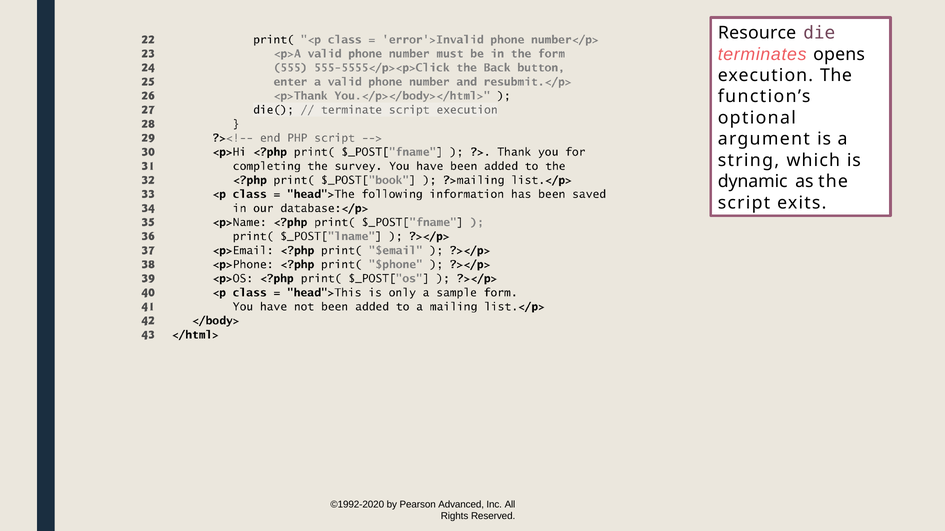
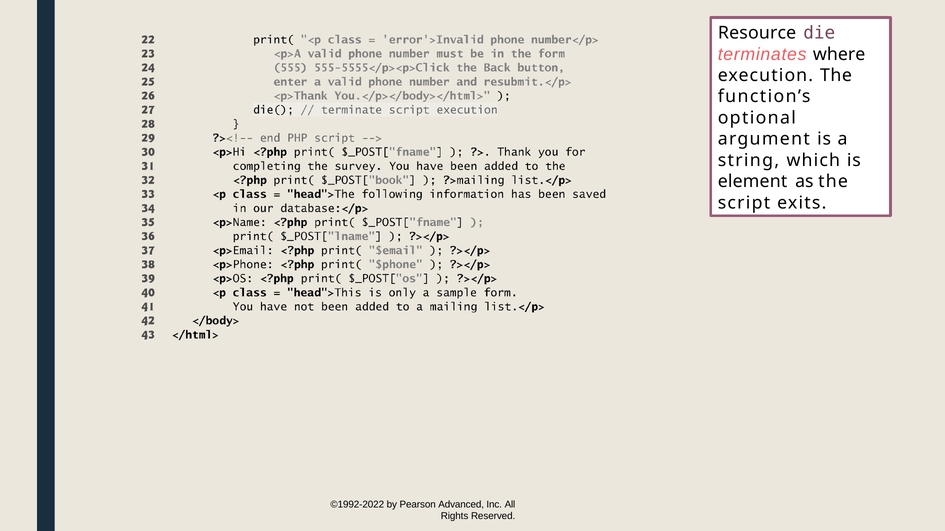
opens: opens -> where
dynamic: dynamic -> element
©1992-2020: ©1992-2020 -> ©1992-2022
